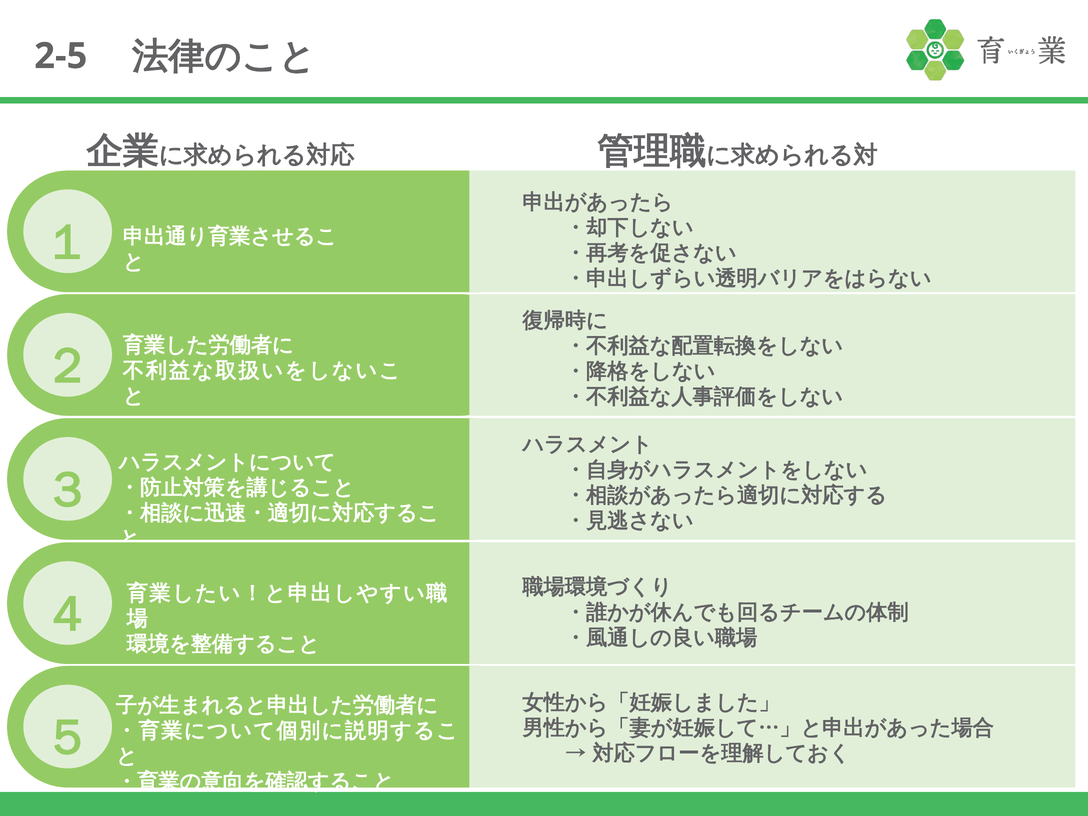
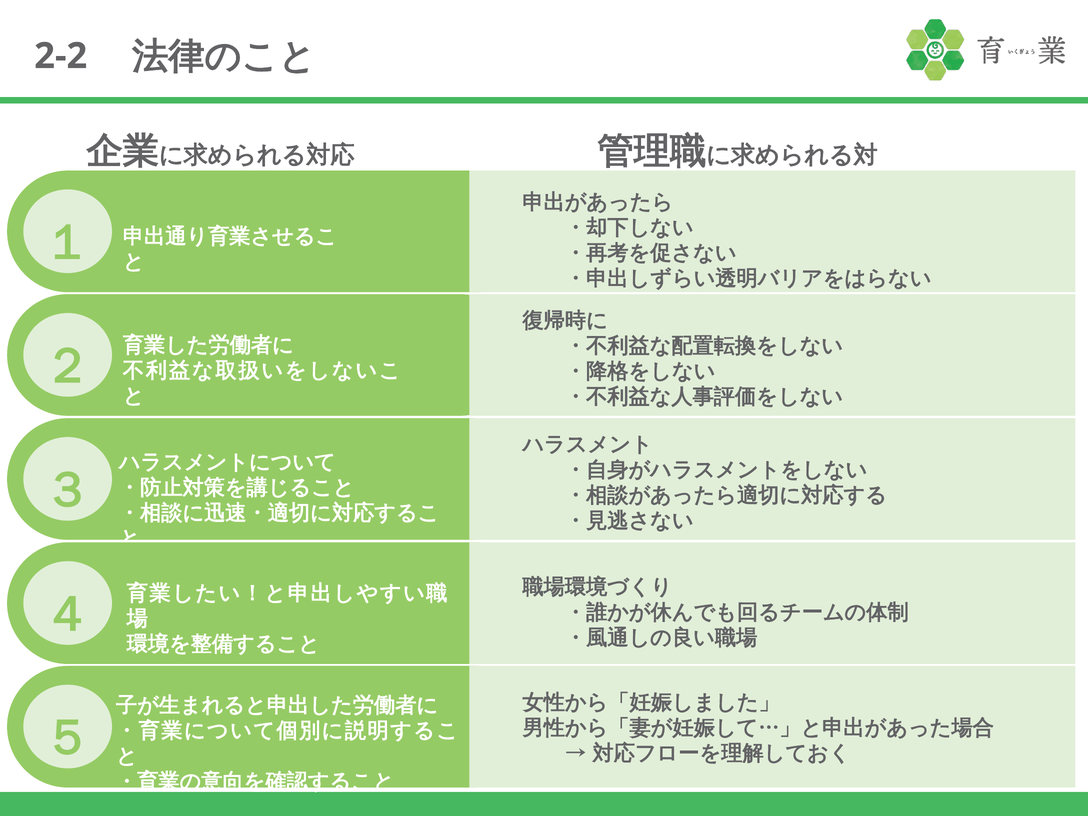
2-5: 2-5 -> 2-2
